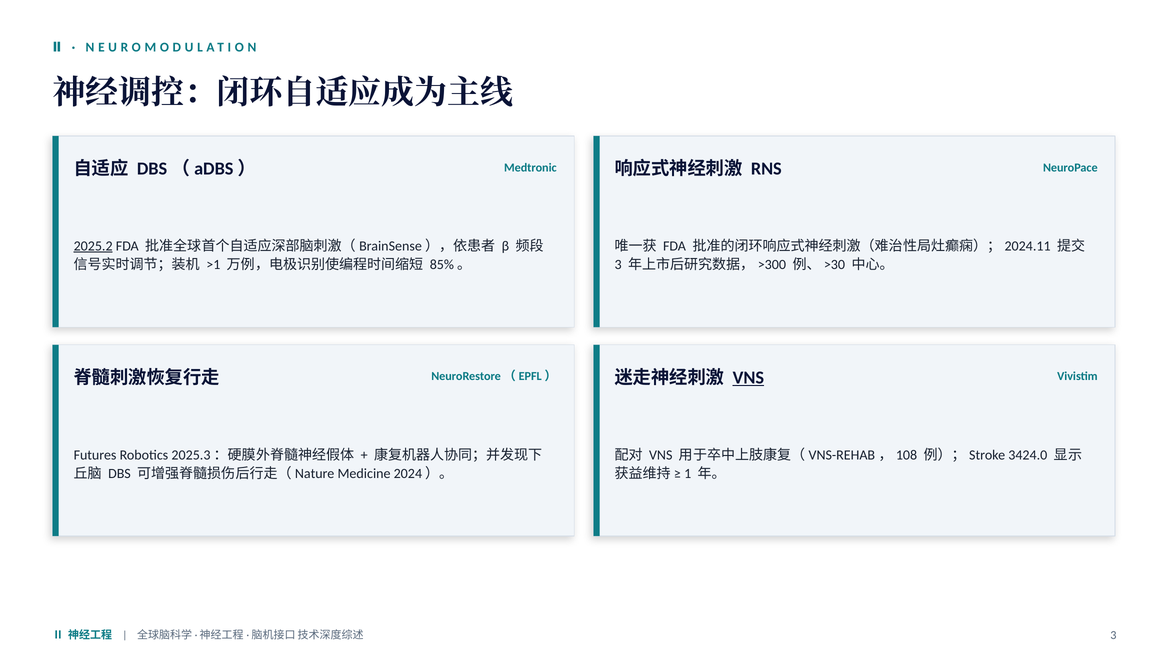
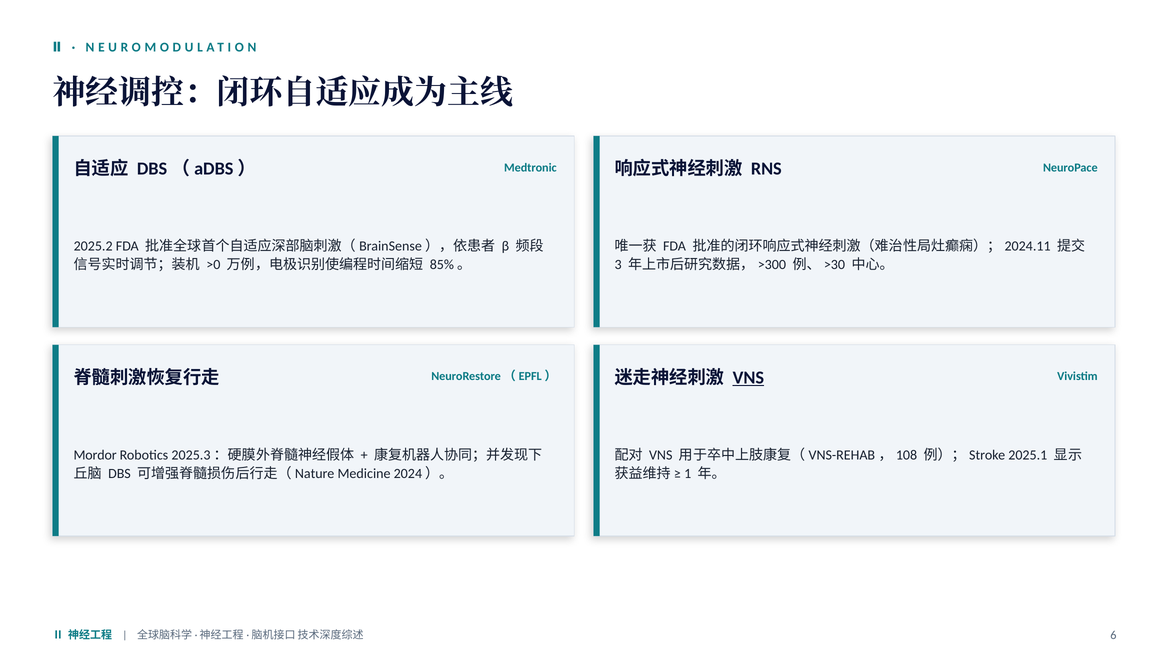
2025.2 underline: present -> none
>1: >1 -> >0
Futures: Futures -> Mordor
3424.0: 3424.0 -> 2025.1
3 at (1113, 635): 3 -> 6
